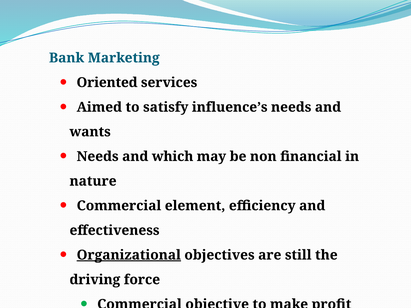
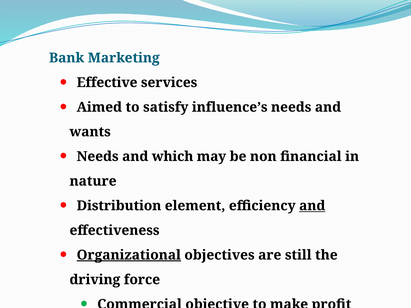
Oriented: Oriented -> Effective
Commercial at (119, 206): Commercial -> Distribution
and at (312, 206) underline: none -> present
